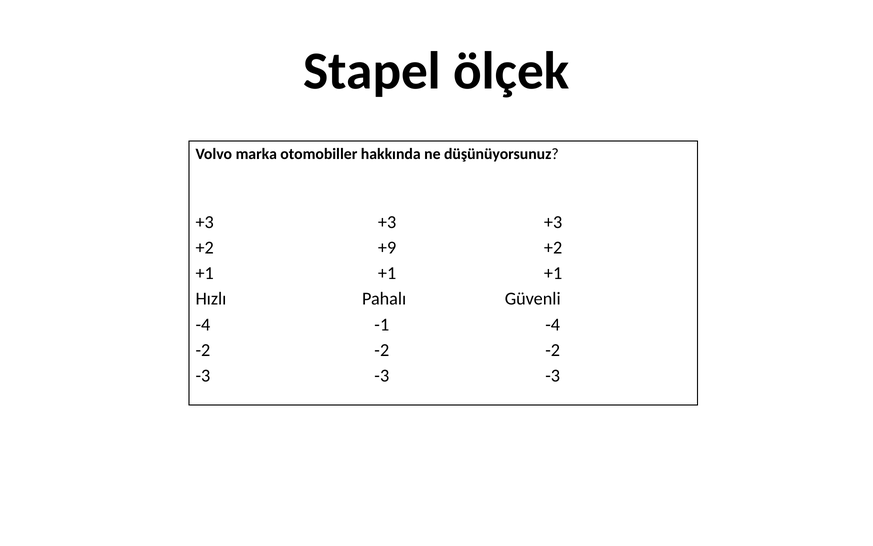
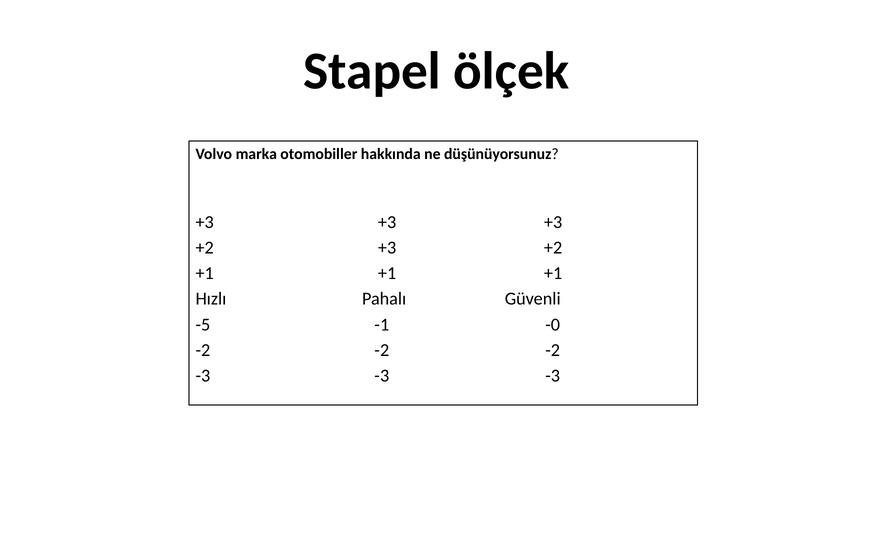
+2 +9: +9 -> +3
-4 at (203, 324): -4 -> -5
-1 -4: -4 -> -0
